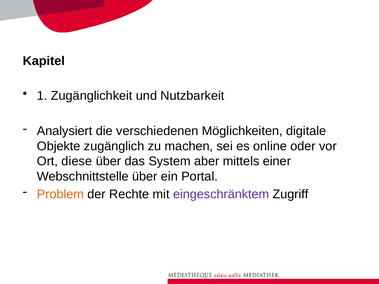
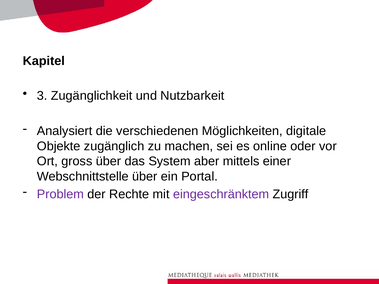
1: 1 -> 3
diese: diese -> gross
Problem colour: orange -> purple
